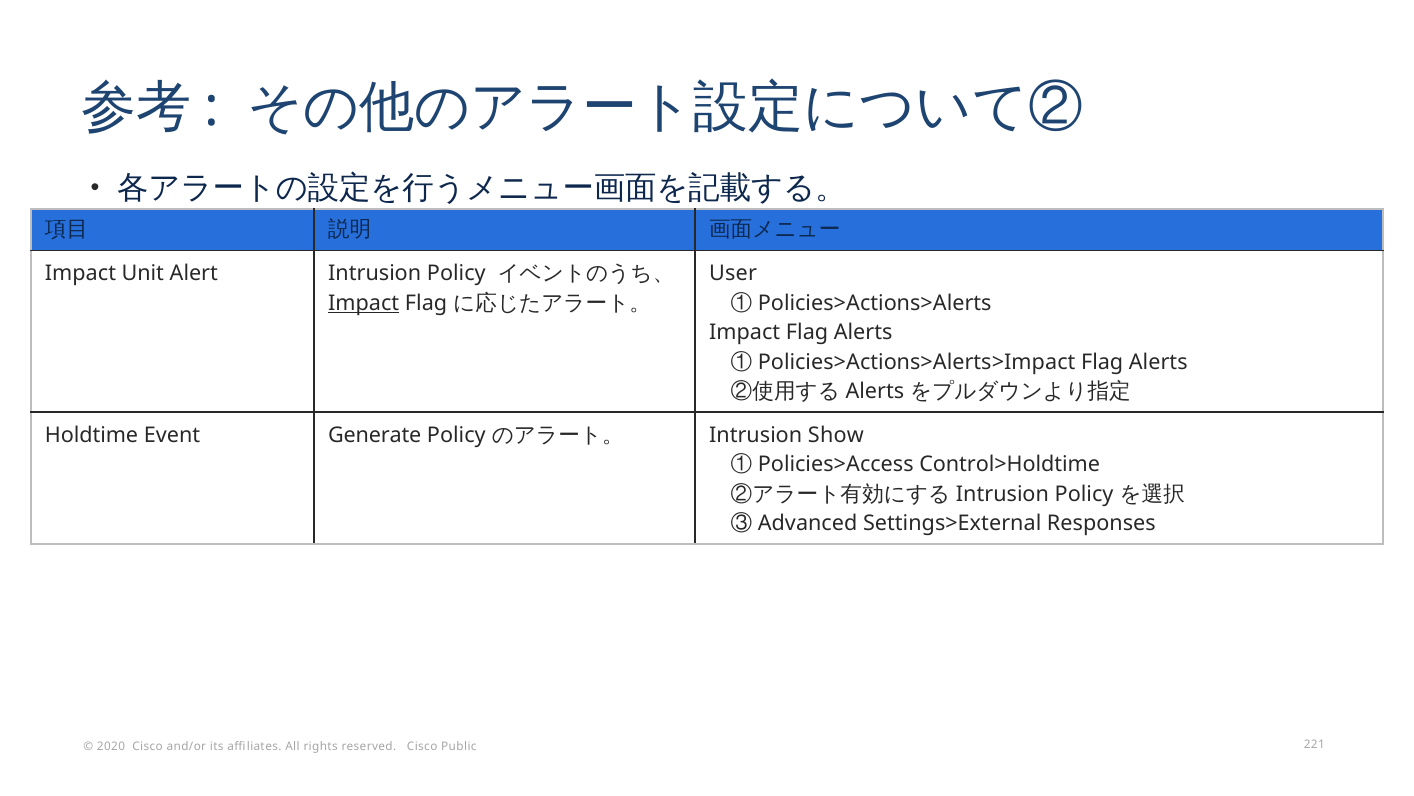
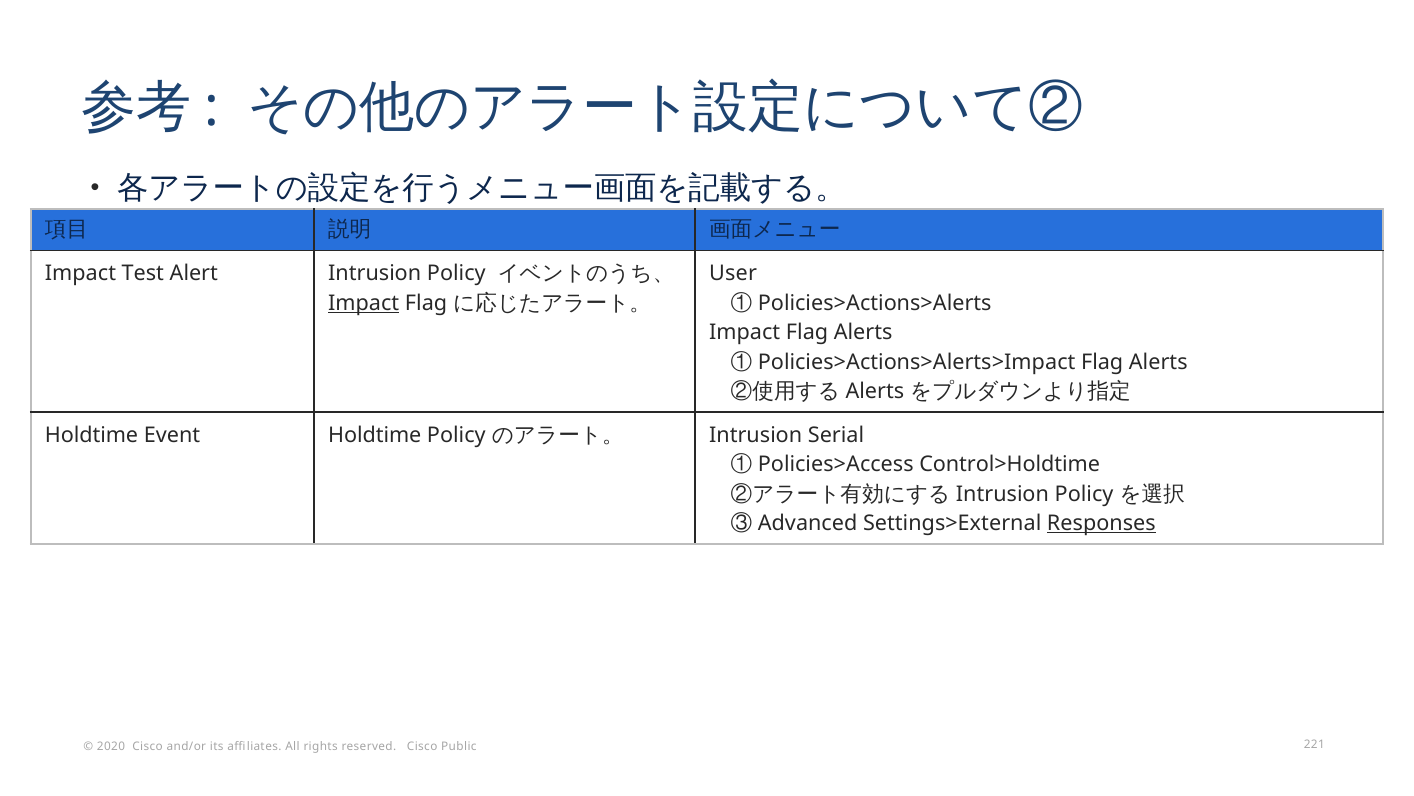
Unit: Unit -> Test
Event Generate: Generate -> Holdtime
Show: Show -> Serial
Responses underline: none -> present
